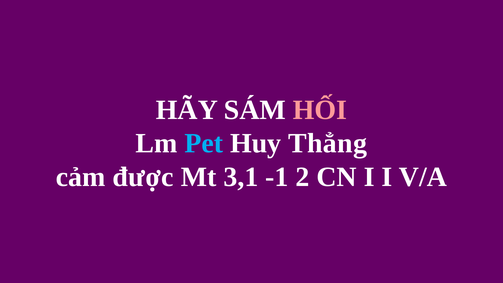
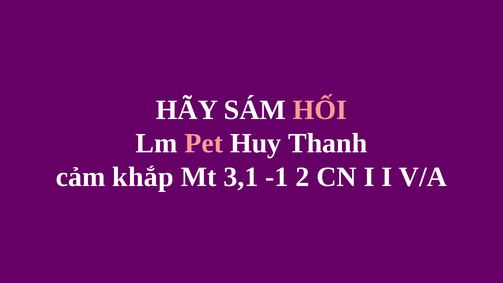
Pet colour: light blue -> pink
Thẳng: Thẳng -> Thanh
được: được -> khắp
